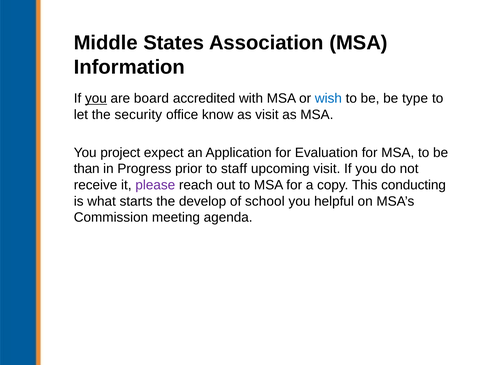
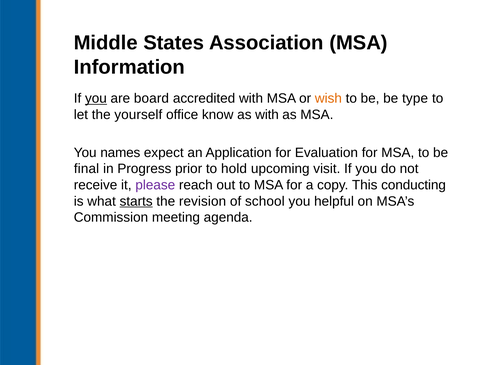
wish colour: blue -> orange
security: security -> yourself
as visit: visit -> with
project: project -> names
than: than -> final
staff: staff -> hold
starts underline: none -> present
develop: develop -> revision
